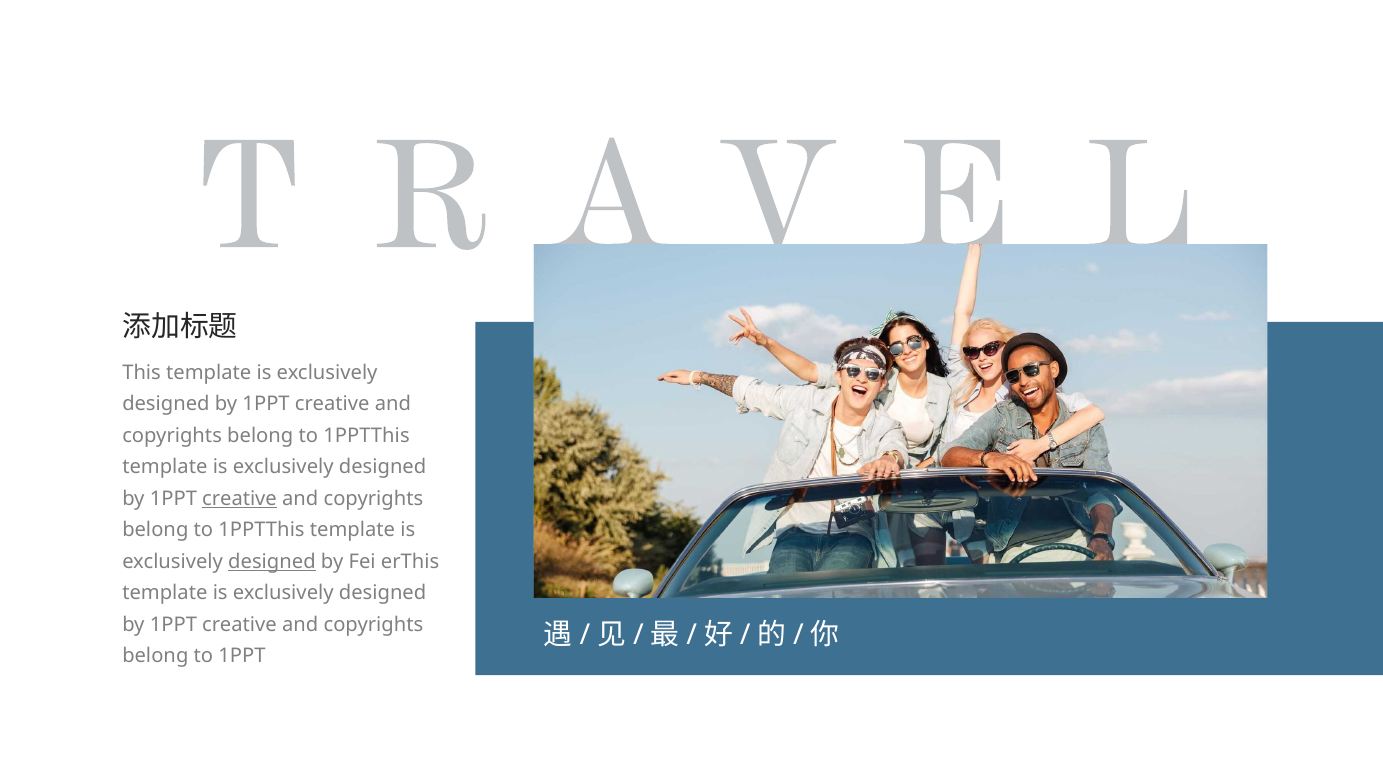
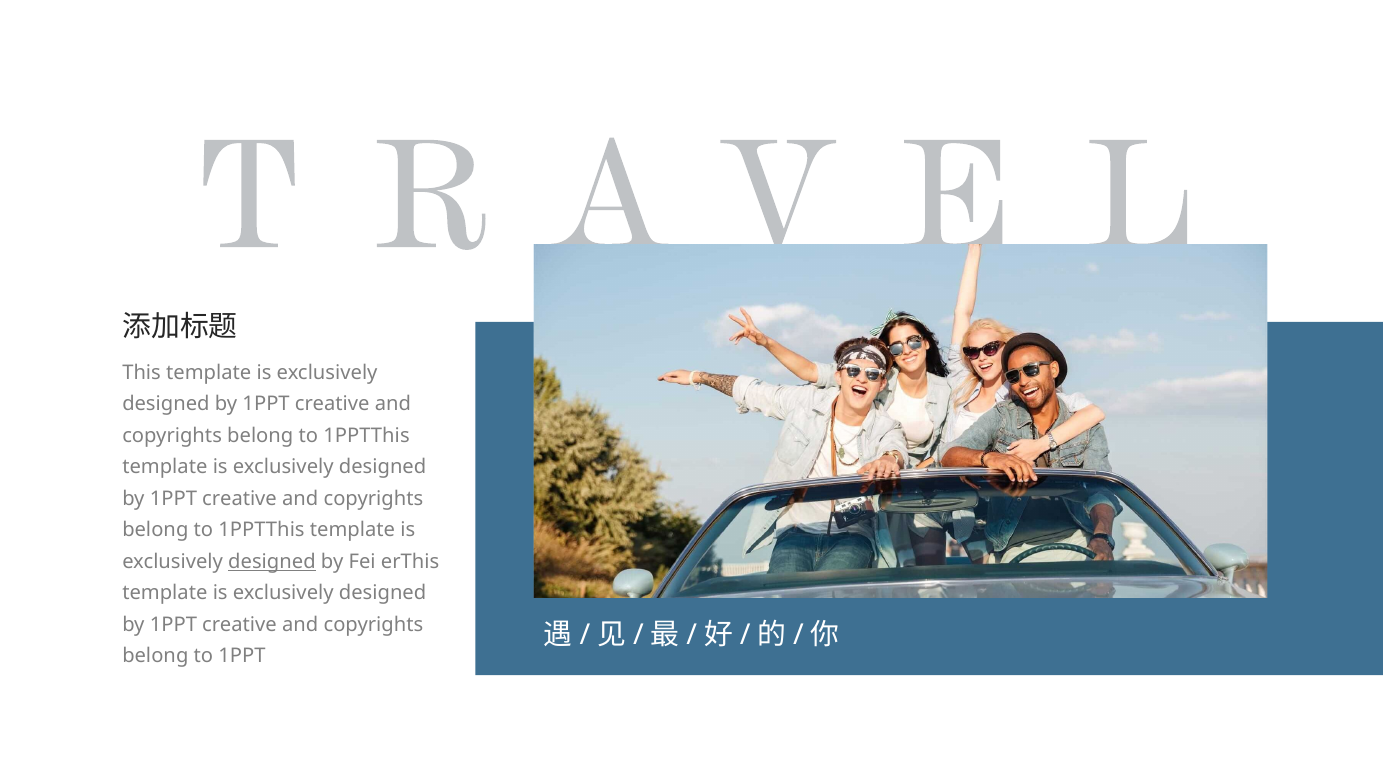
creative at (240, 499) underline: present -> none
